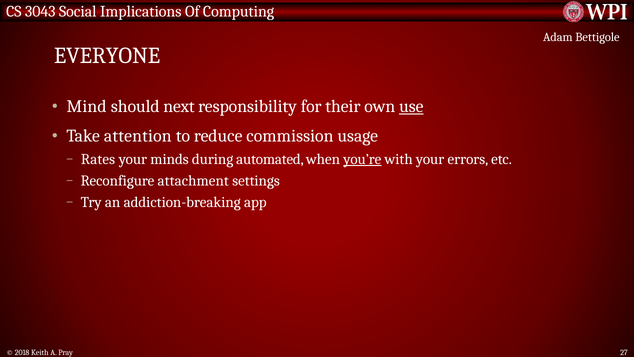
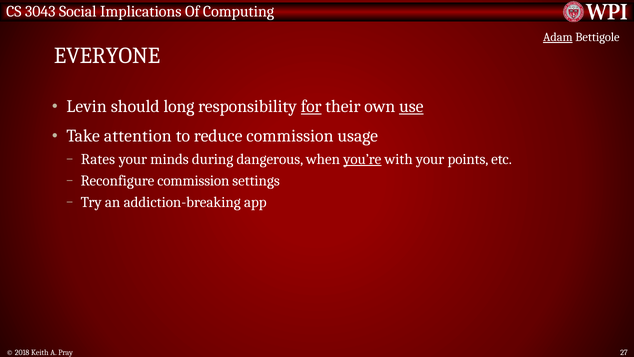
Adam underline: none -> present
Mind: Mind -> Levin
next: next -> long
for underline: none -> present
automated: automated -> dangerous
errors: errors -> points
Reconfigure attachment: attachment -> commission
